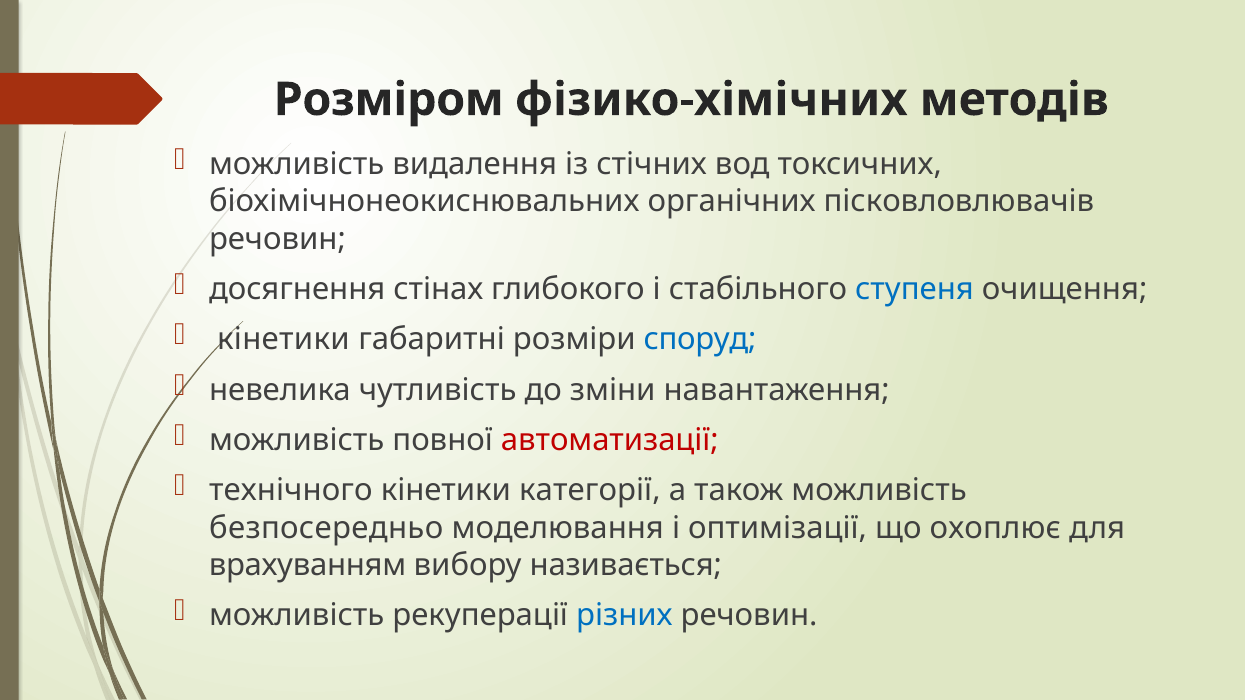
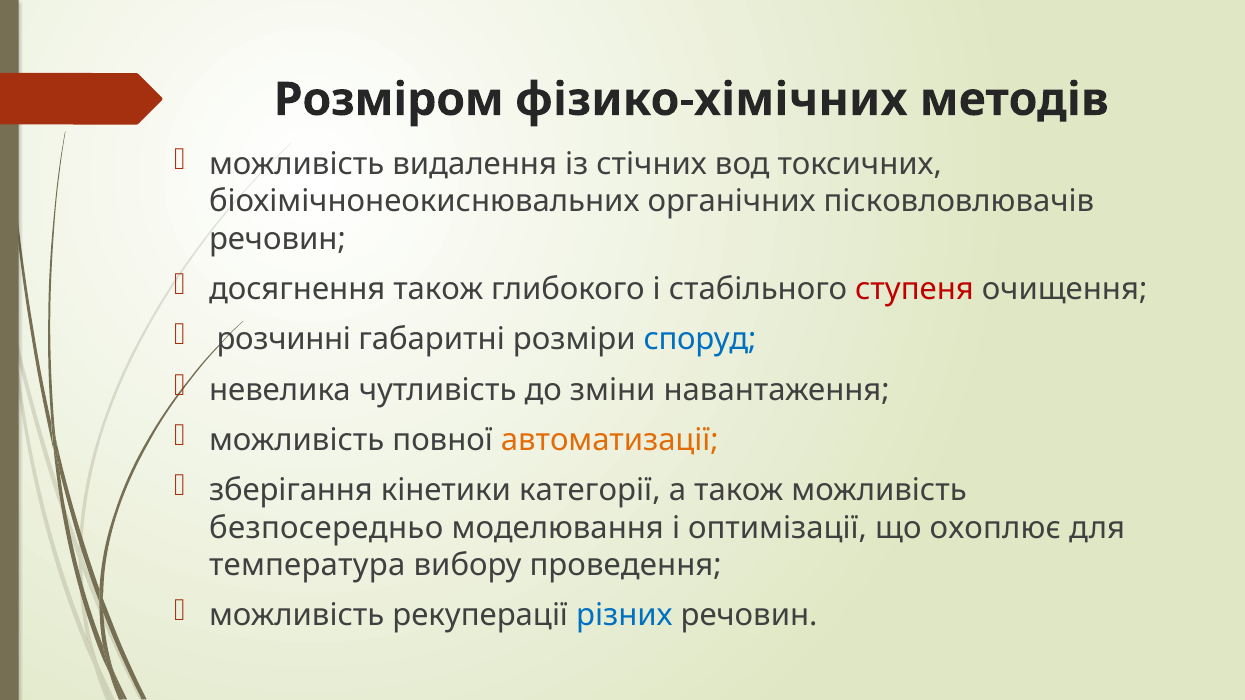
досягнення стінах: стінах -> також
ступеня colour: blue -> red
кінетики at (283, 340): кінетики -> розчинні
автоматизації colour: red -> orange
технічного: технічного -> зберігання
врахуванням: врахуванням -> температура
називається: називається -> проведення
